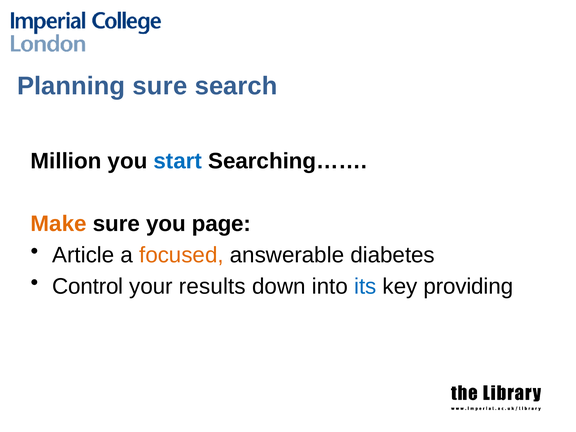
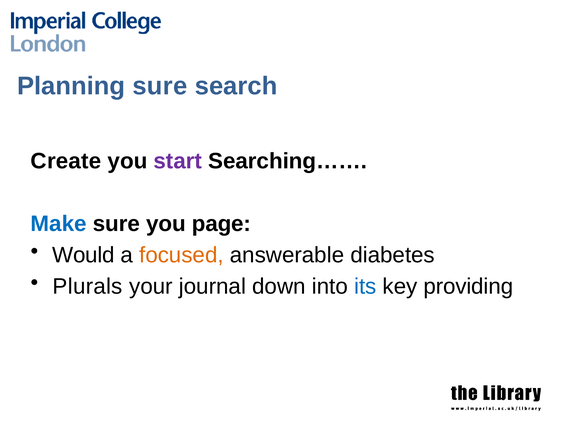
Million: Million -> Create
start colour: blue -> purple
Make colour: orange -> blue
Article: Article -> Would
Control: Control -> Plurals
results: results -> journal
